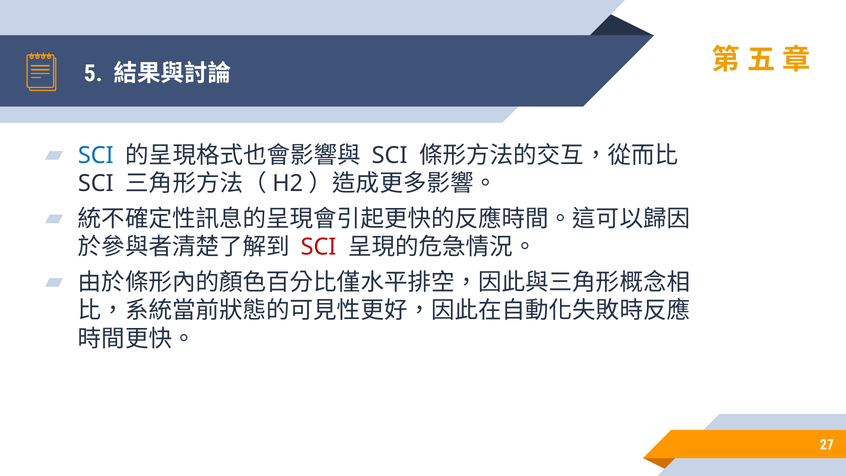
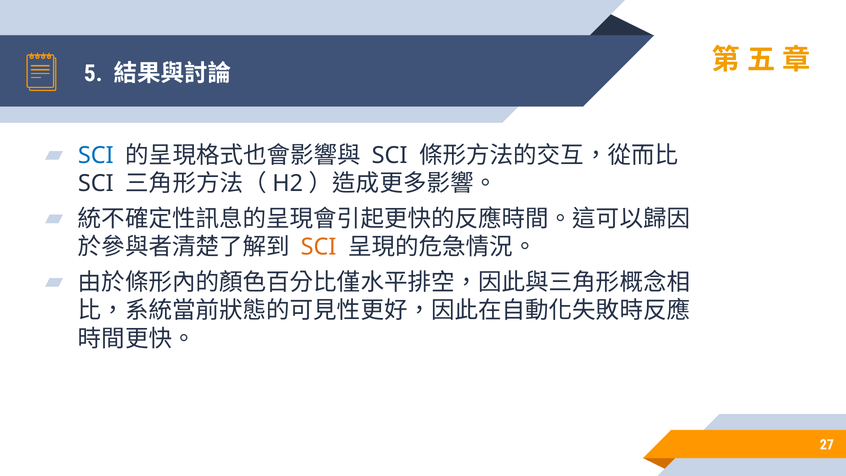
SCI at (319, 247) colour: red -> orange
